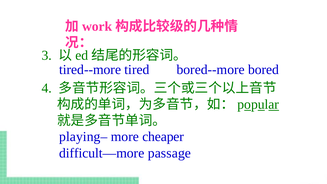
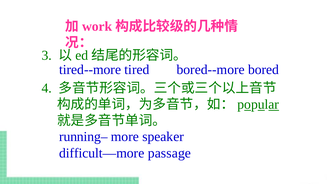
playing–: playing– -> running–
cheaper: cheaper -> speaker
